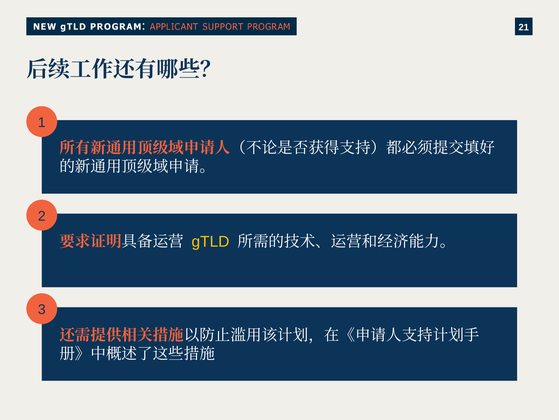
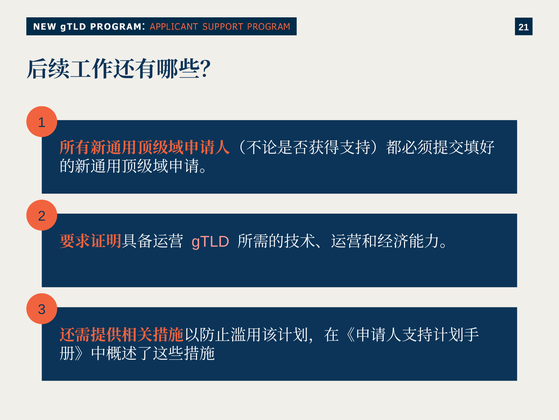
gTLD colour: yellow -> pink
